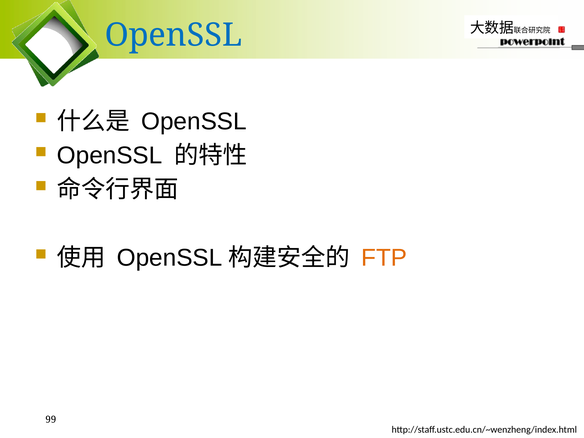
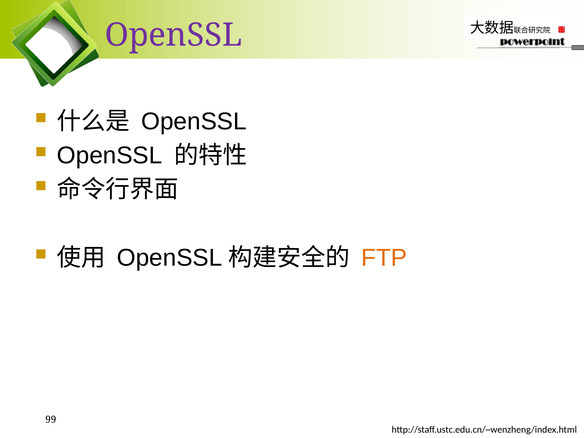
OpenSSL at (174, 35) colour: blue -> purple
